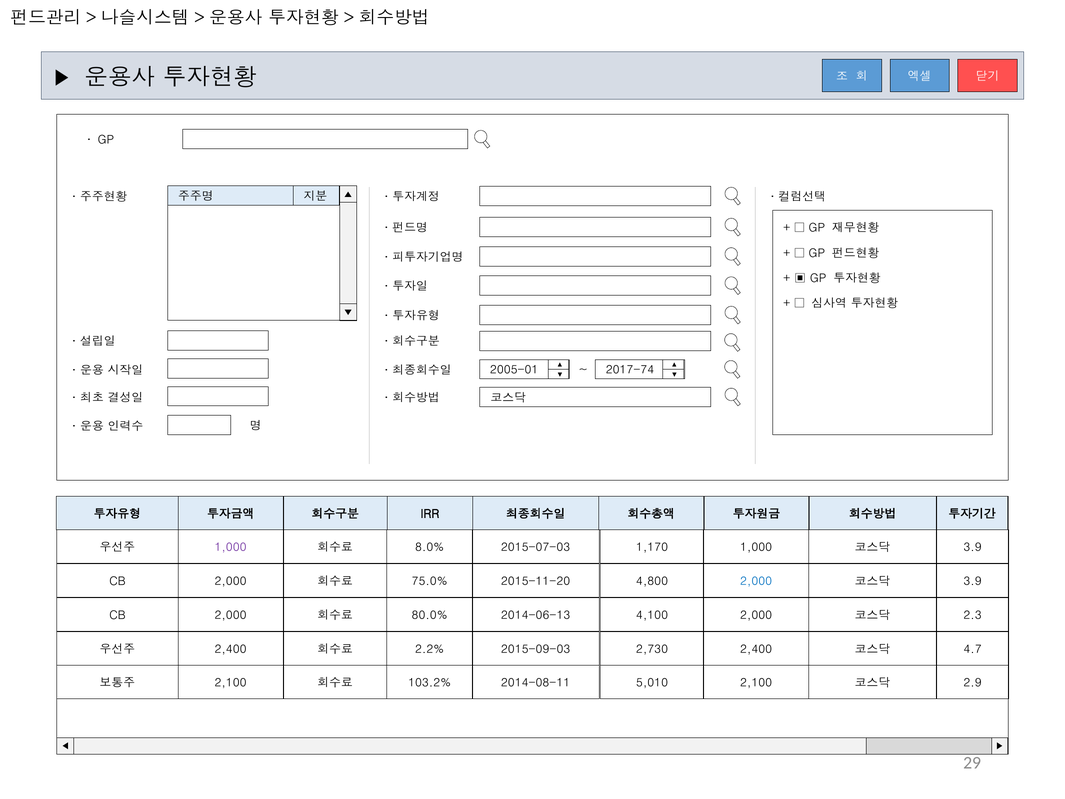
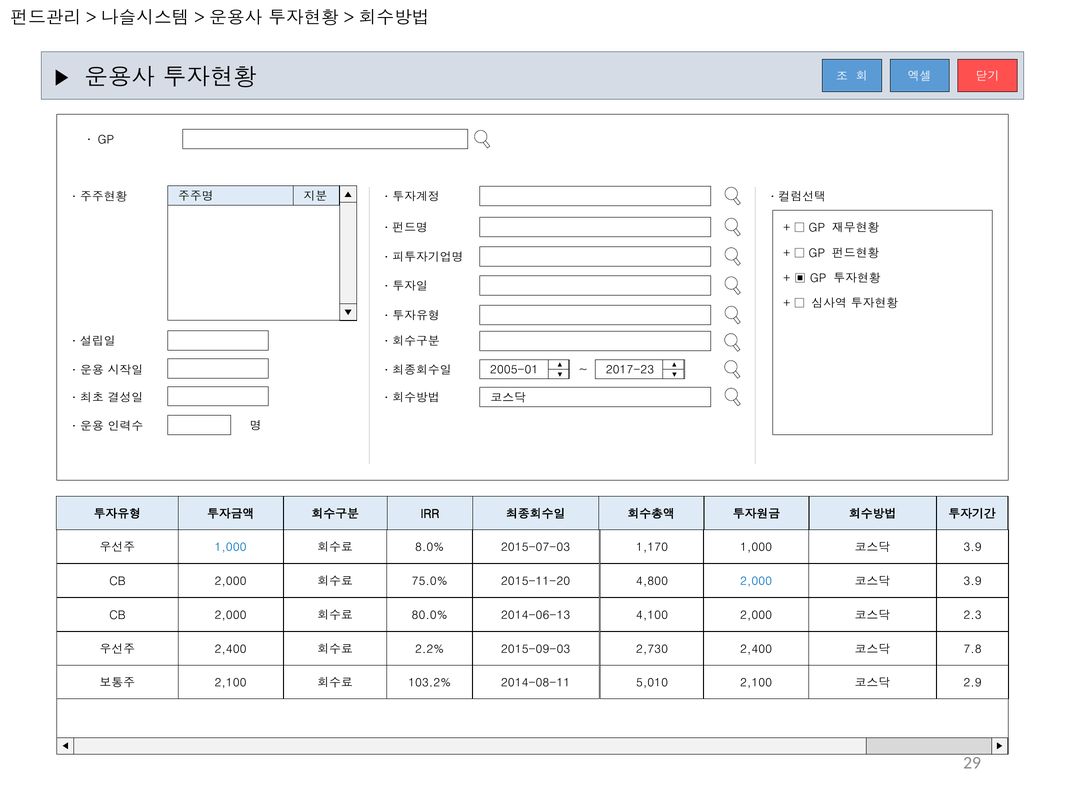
2017-74: 2017-74 -> 2017-23
1,000 at (231, 547) colour: purple -> blue
4.7: 4.7 -> 7.8
